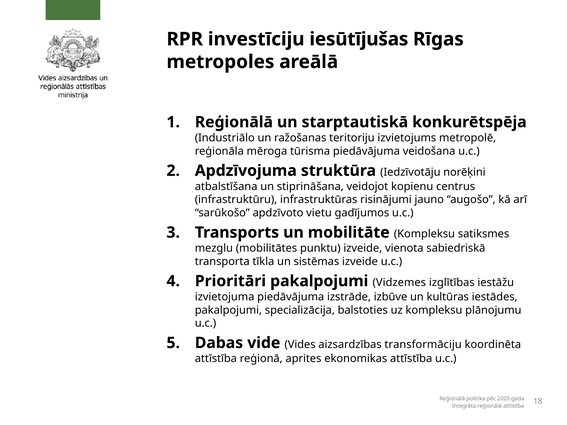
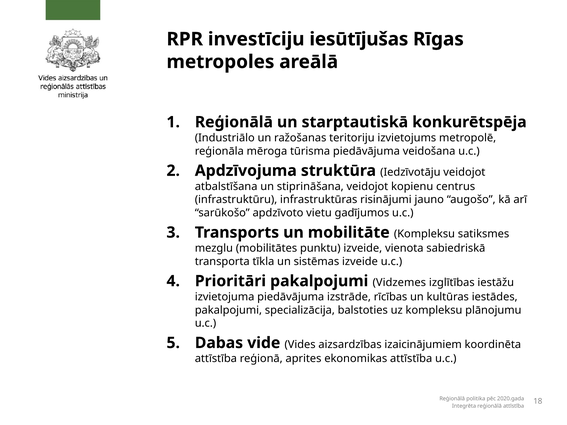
Iedzīvotāju norēķini: norēķini -> veidojot
izbūve: izbūve -> rīcības
transformāciju: transformāciju -> izaicinājumiem
